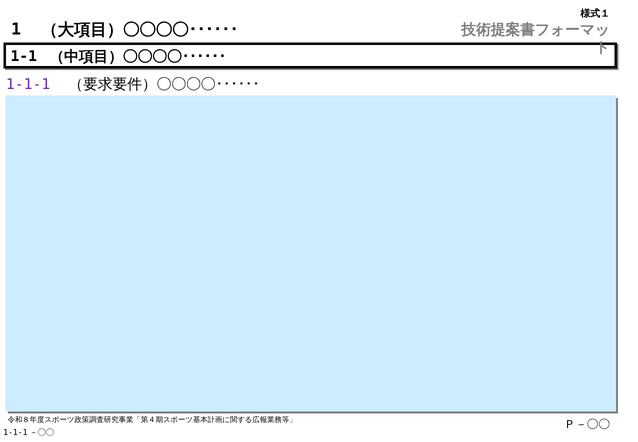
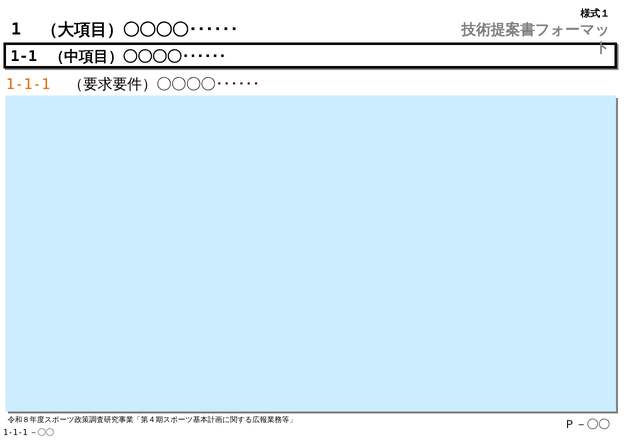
1-1-1 colour: purple -> orange
